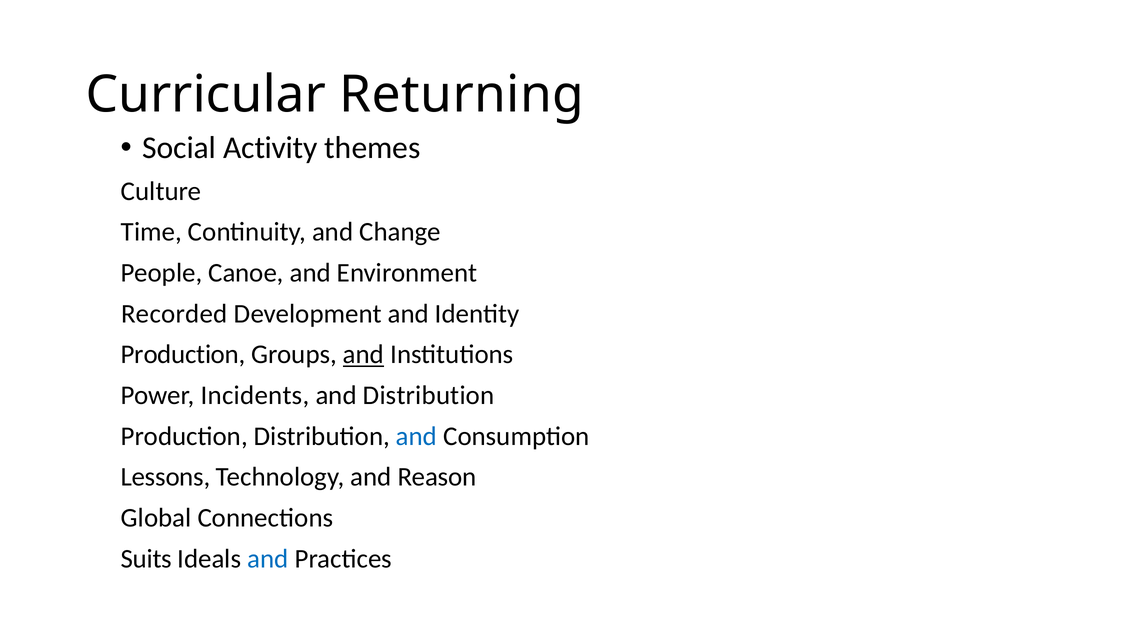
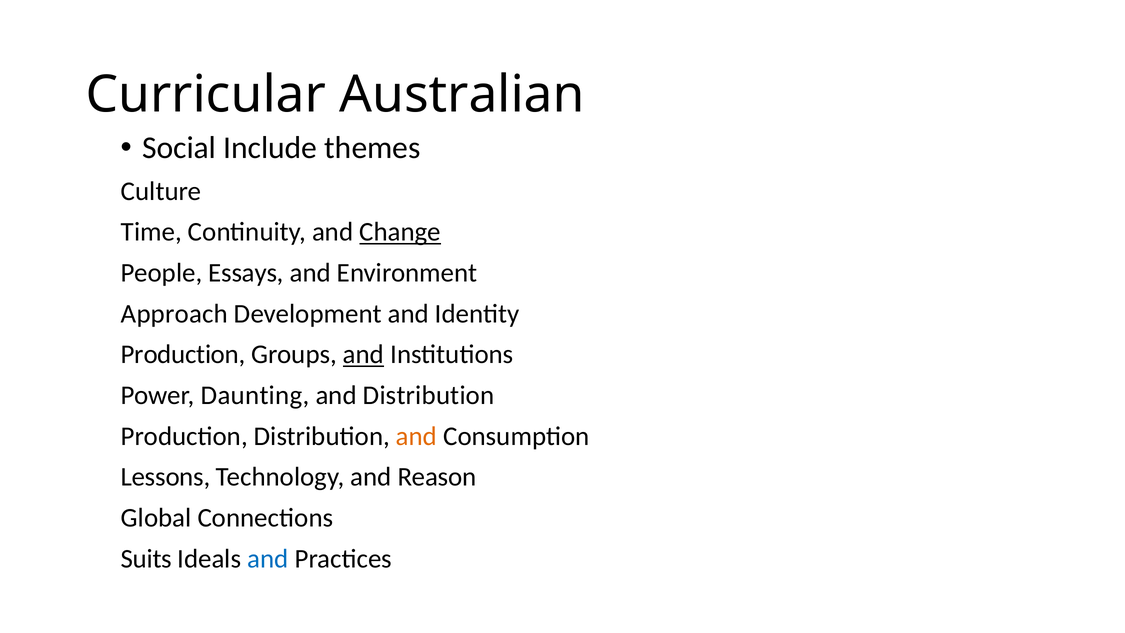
Returning: Returning -> Australian
Activity: Activity -> Include
Change underline: none -> present
Canoe: Canoe -> Essays
Recorded: Recorded -> Approach
Incidents: Incidents -> Daunting
and at (417, 436) colour: blue -> orange
